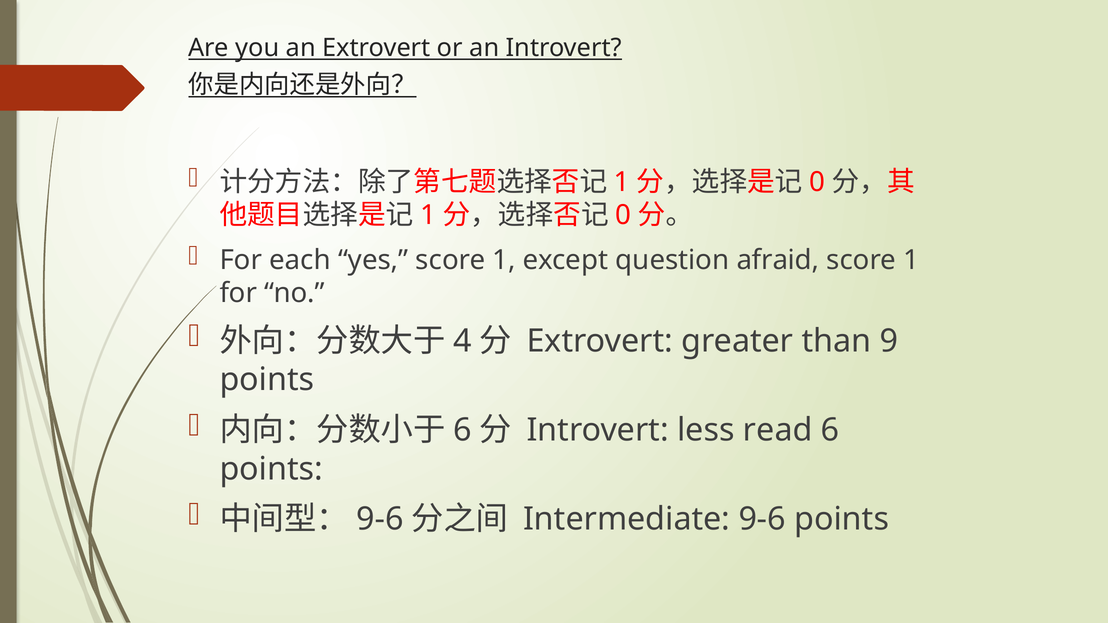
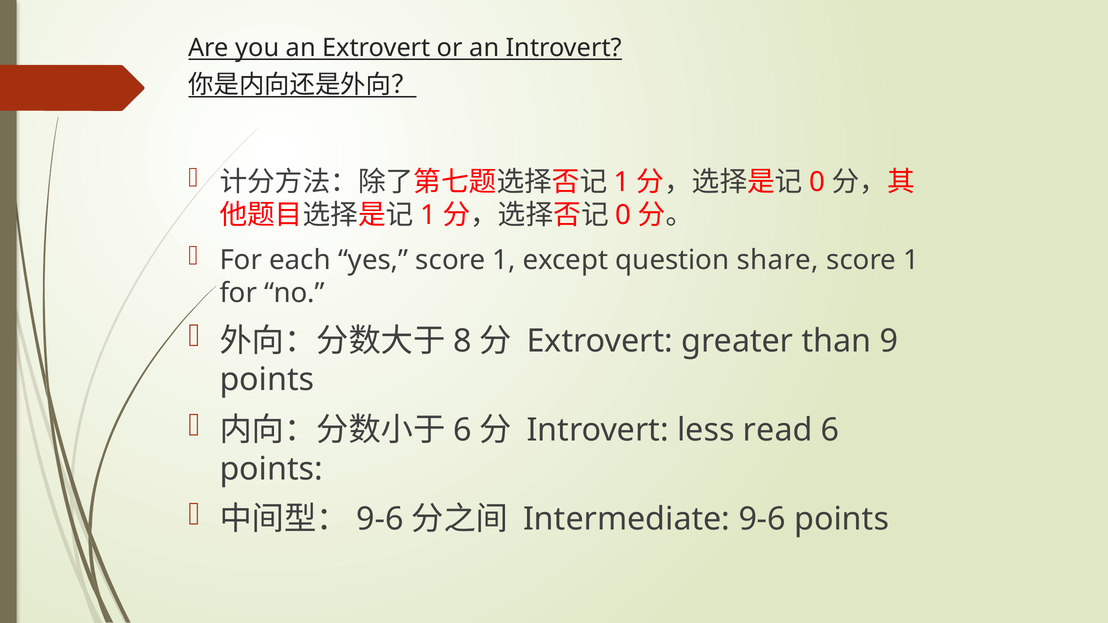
afraid: afraid -> share
4: 4 -> 8
